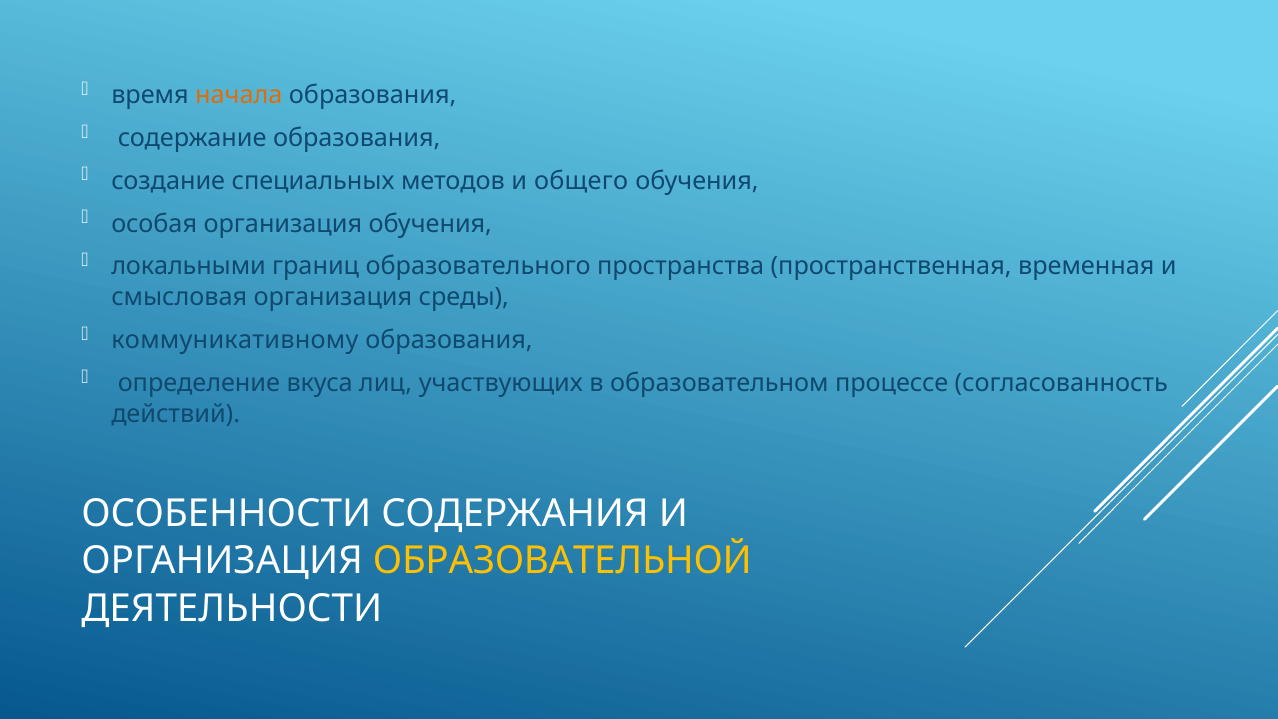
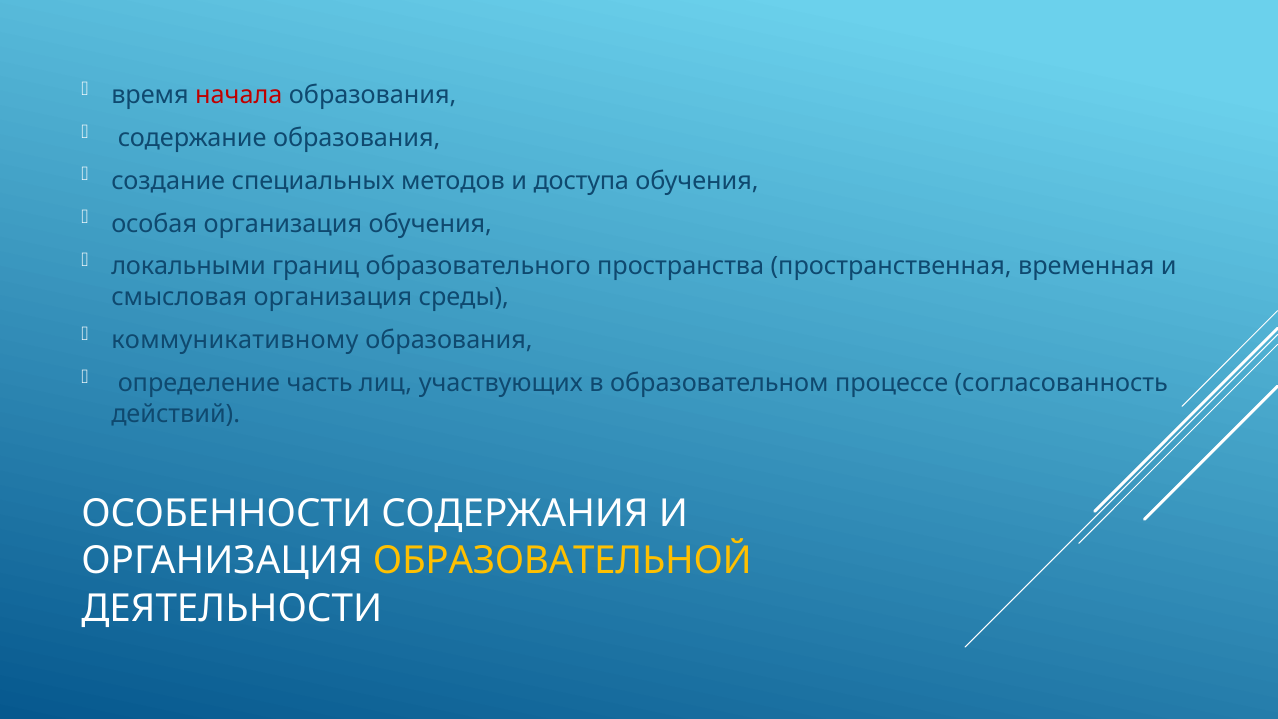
начала colour: orange -> red
общего: общего -> доступа
вкуса: вкуса -> часть
